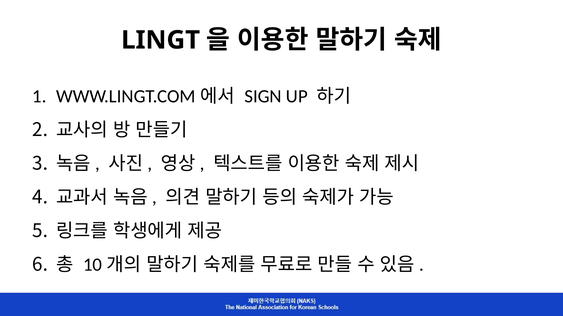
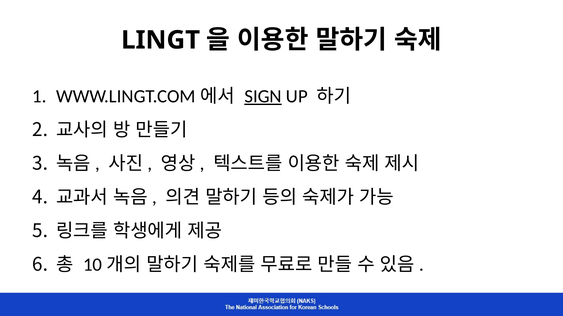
SIGN underline: none -> present
